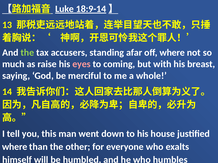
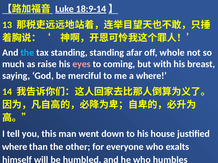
the at (27, 53) colour: light green -> light blue
tax accusers: accusers -> standing
off where: where -> whole
a whole: whole -> where
